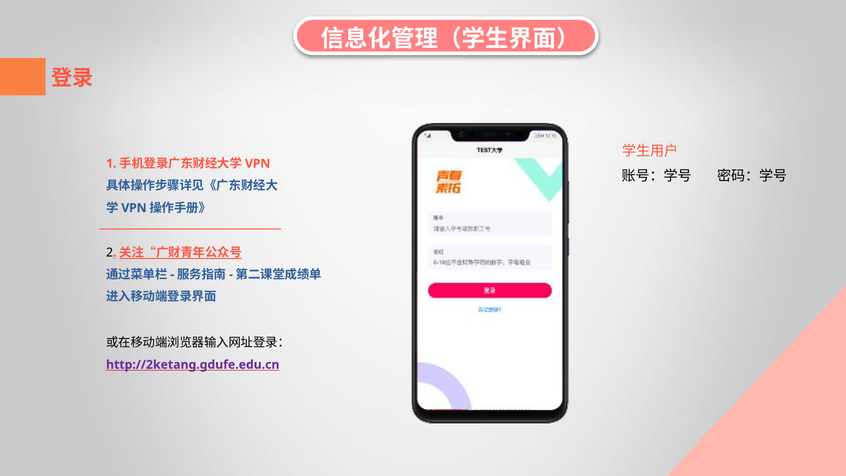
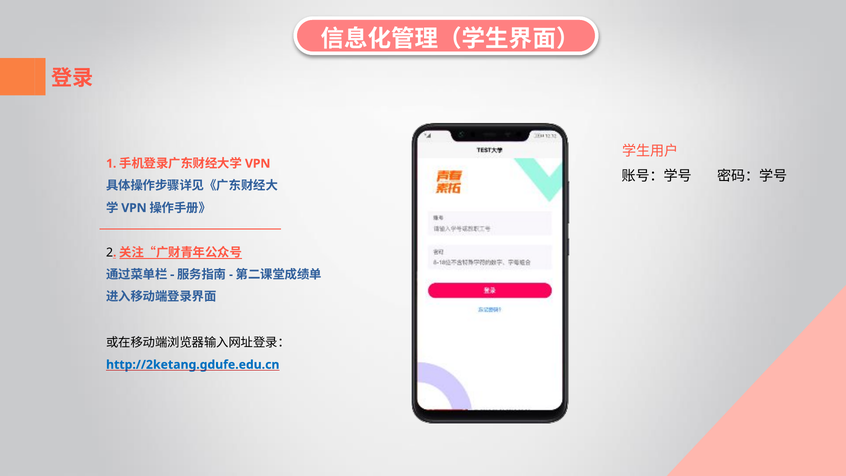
http://2ketang.gdufe.edu.cn colour: purple -> blue
